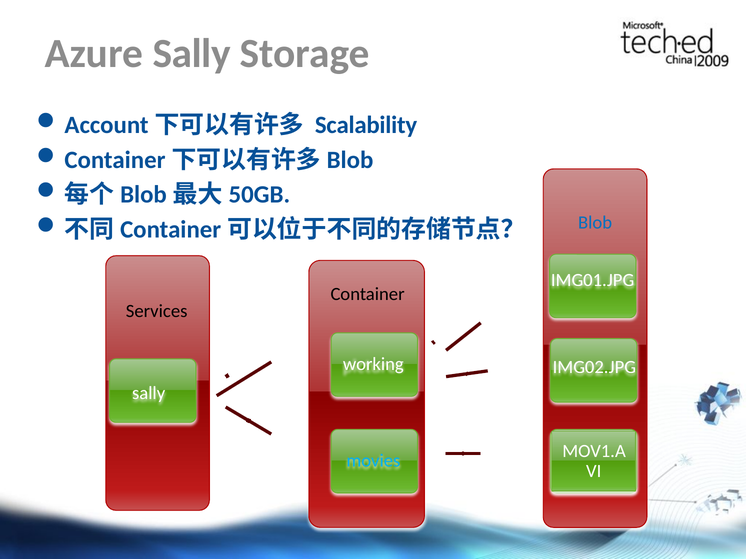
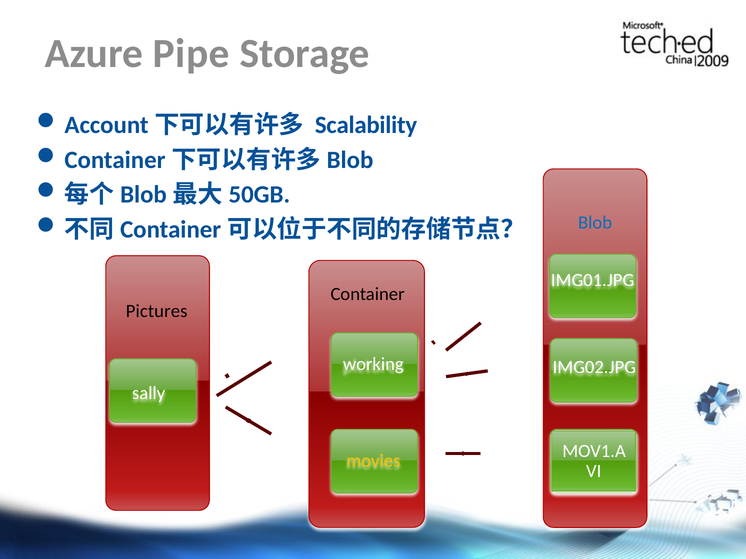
Azure Sally: Sally -> Pipe
Services: Services -> Pictures
movies colour: light blue -> yellow
